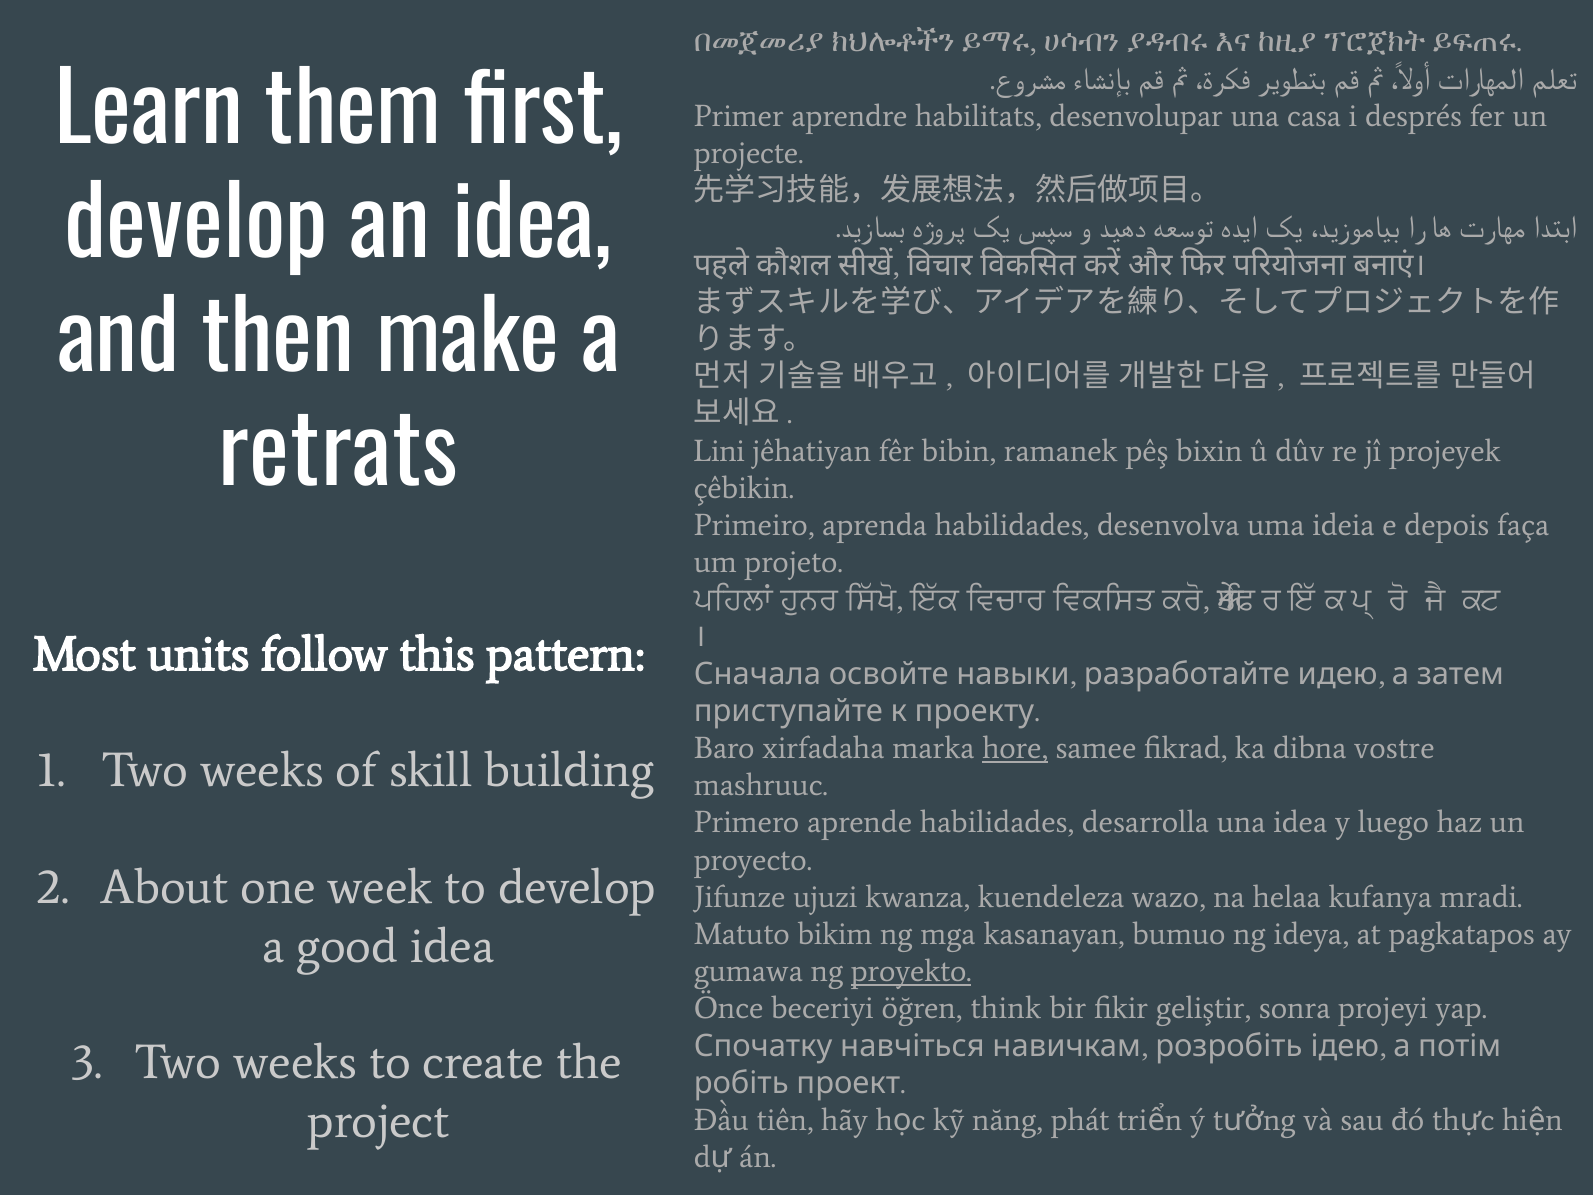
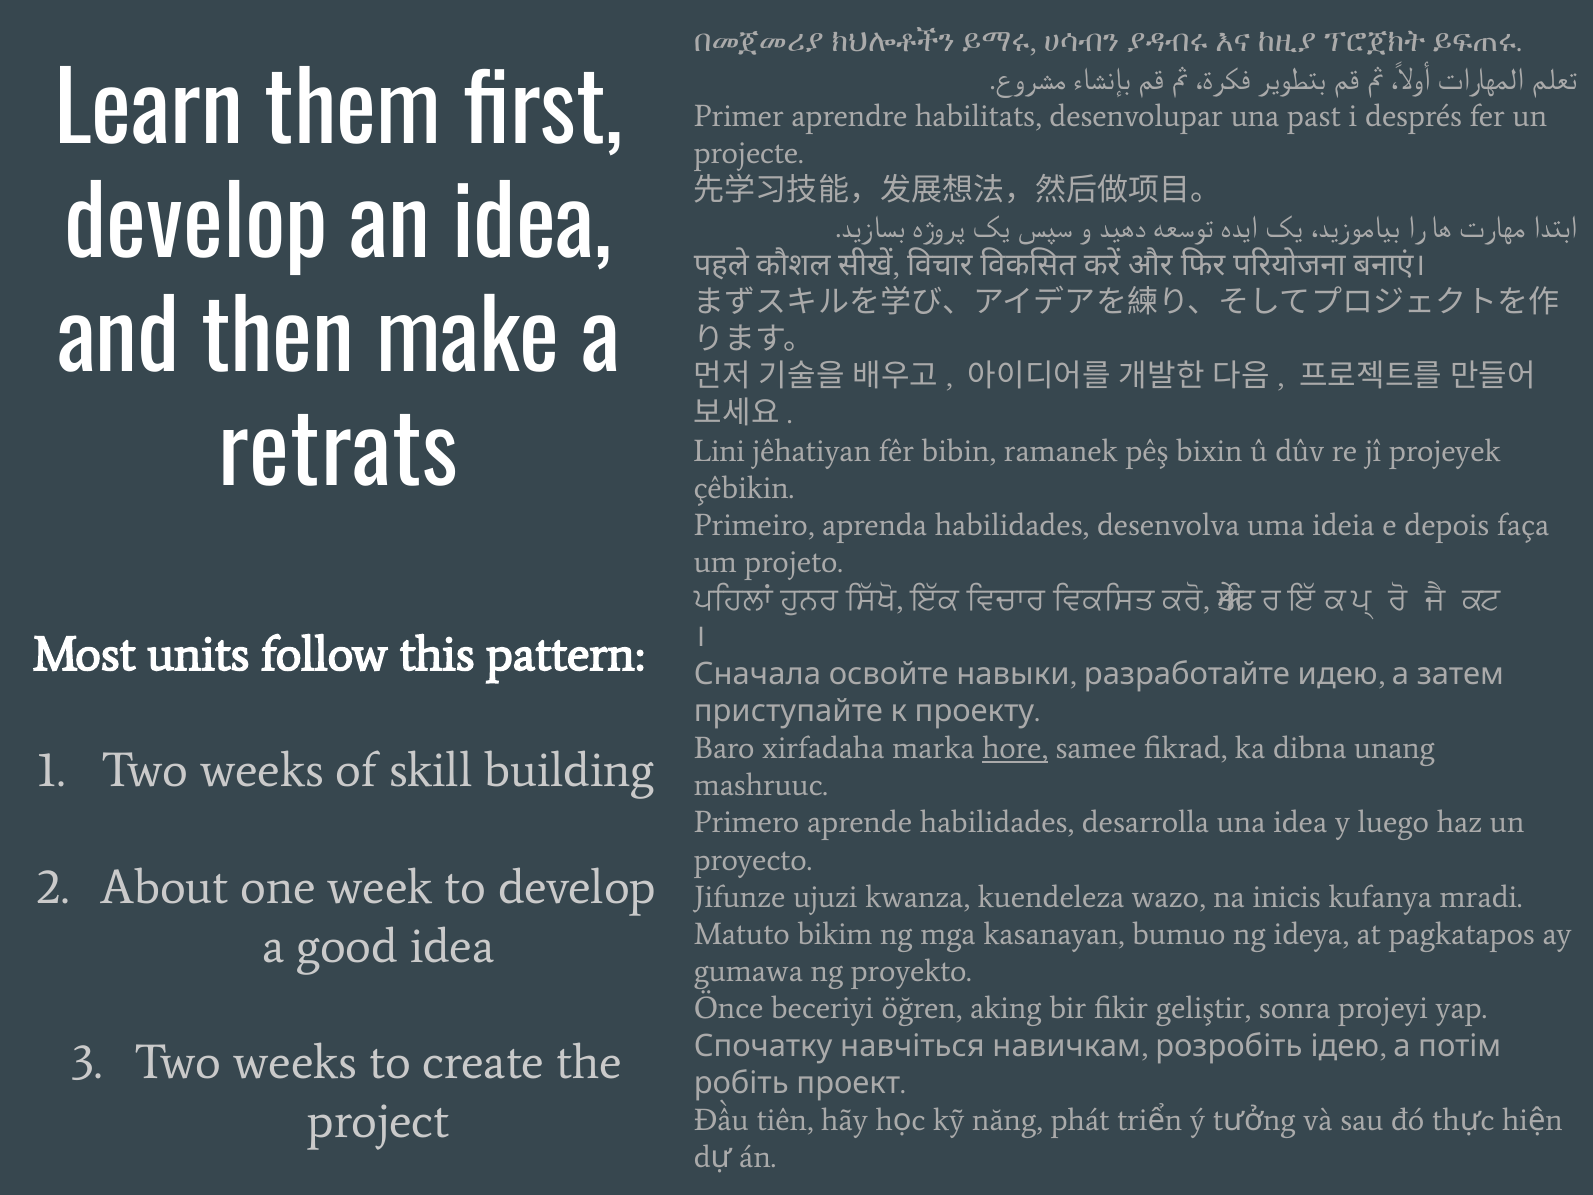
casa: casa -> past
vostre: vostre -> unang
helaa: helaa -> inicis
proyekto underline: present -> none
think: think -> aking
